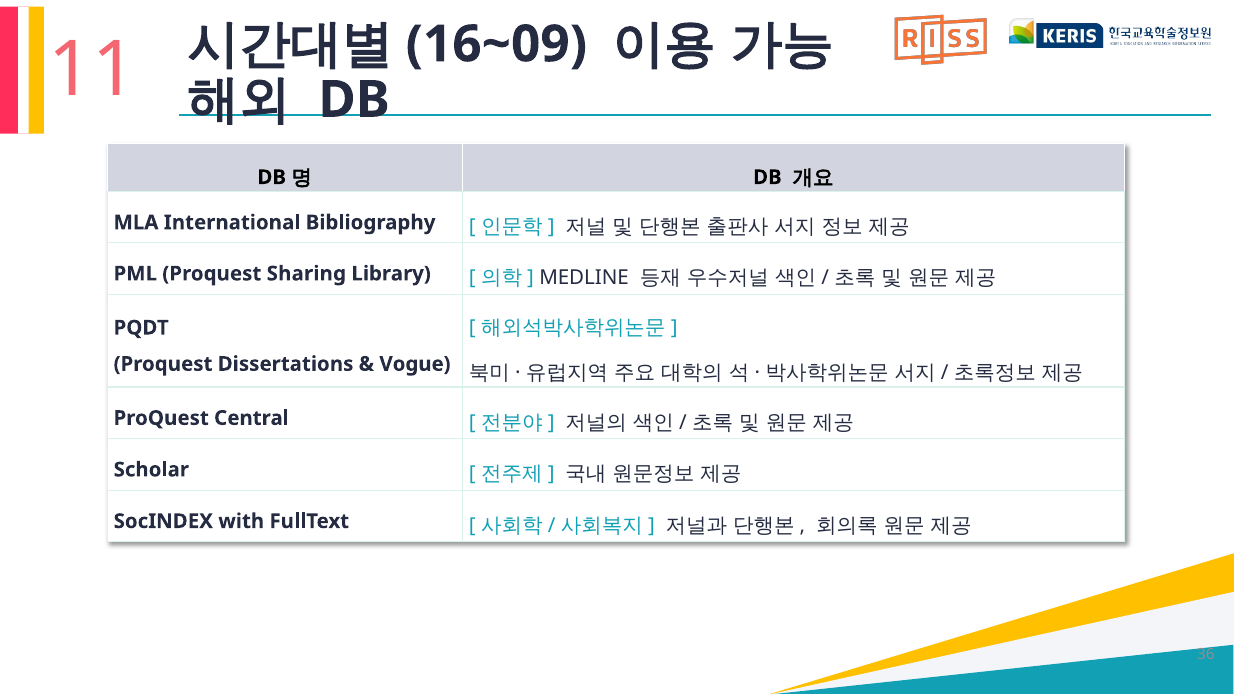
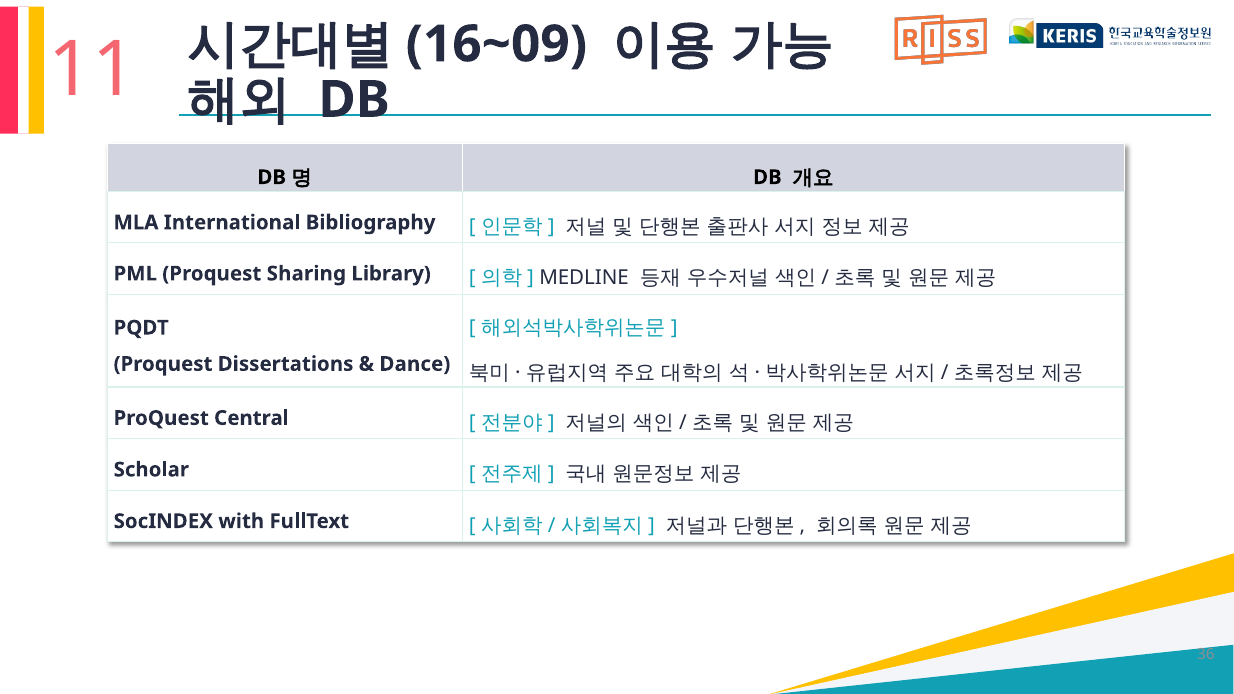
Vogue: Vogue -> Dance
